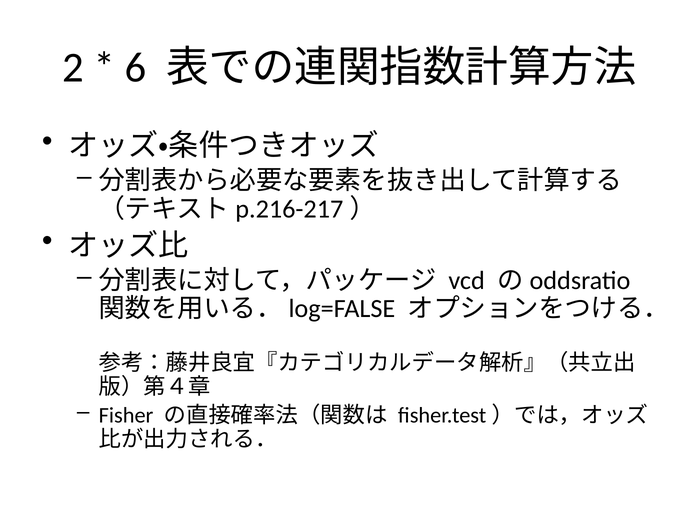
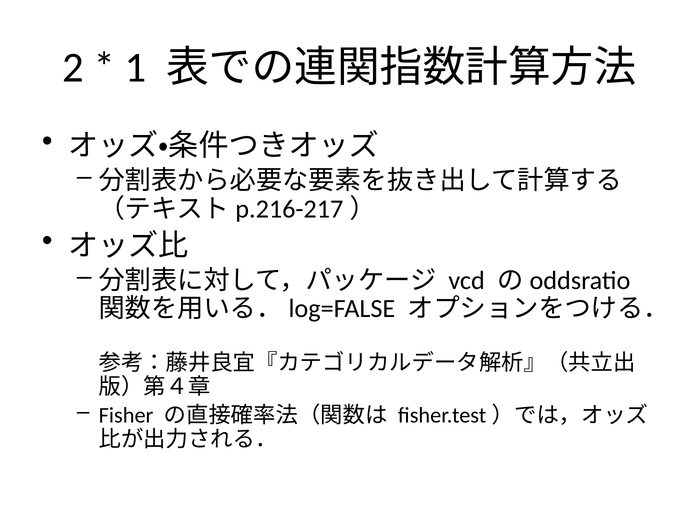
6: 6 -> 1
